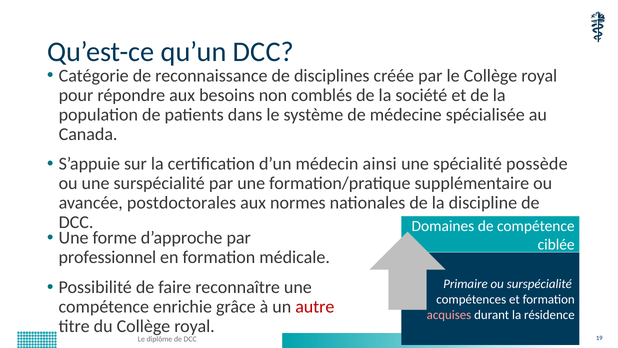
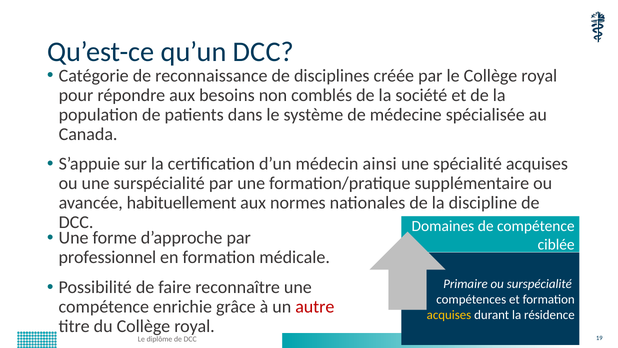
spécialité possède: possède -> acquises
postdoctorales: postdoctorales -> habituellement
acquises at (449, 315) colour: pink -> yellow
